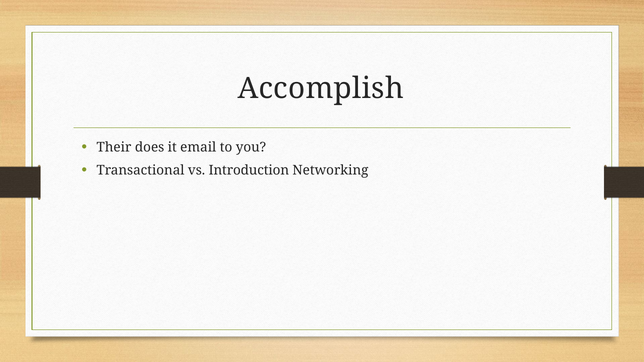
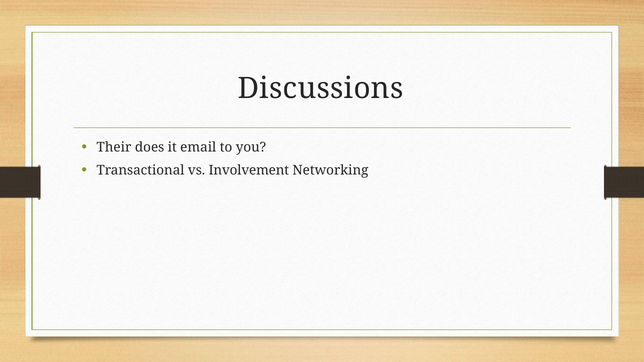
Accomplish: Accomplish -> Discussions
Introduction: Introduction -> Involvement
